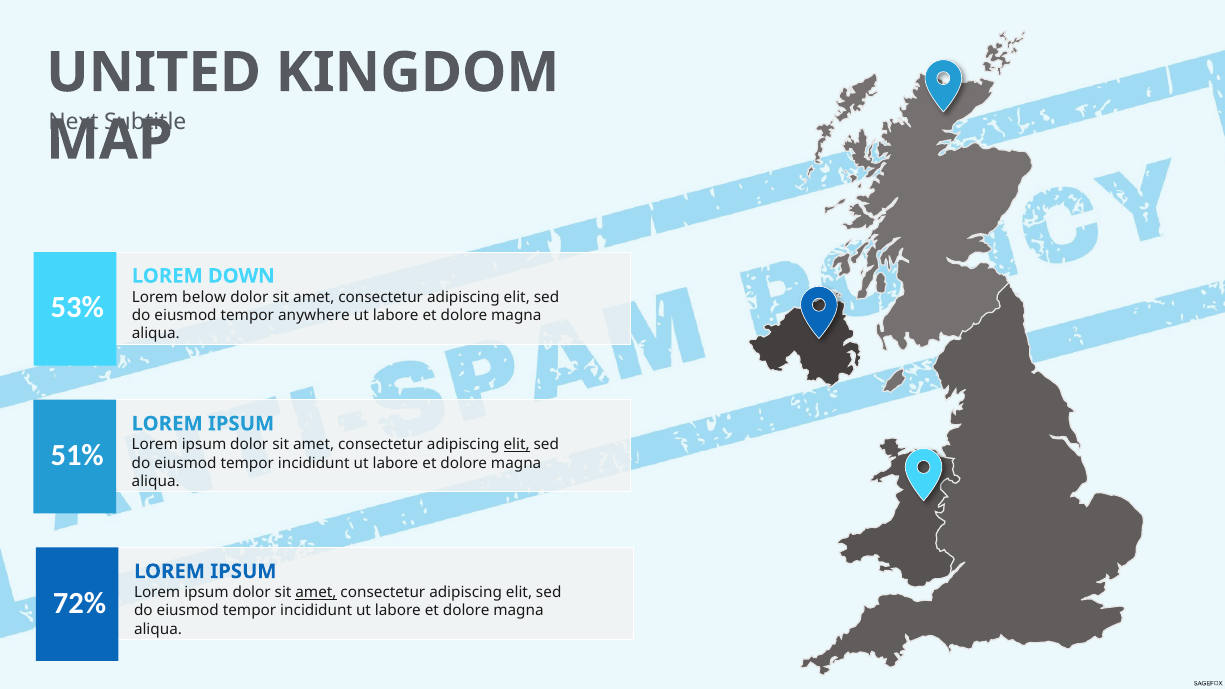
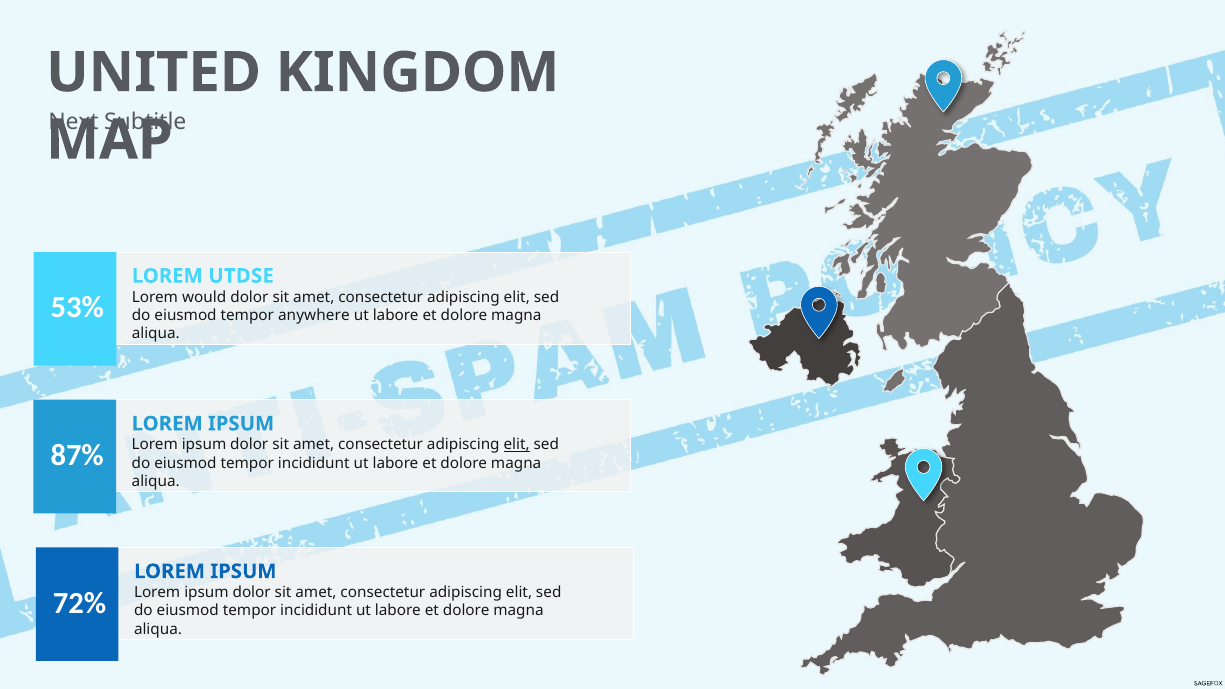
DOWN: DOWN -> UTDSE
below: below -> would
51%: 51% -> 87%
amet at (316, 592) underline: present -> none
